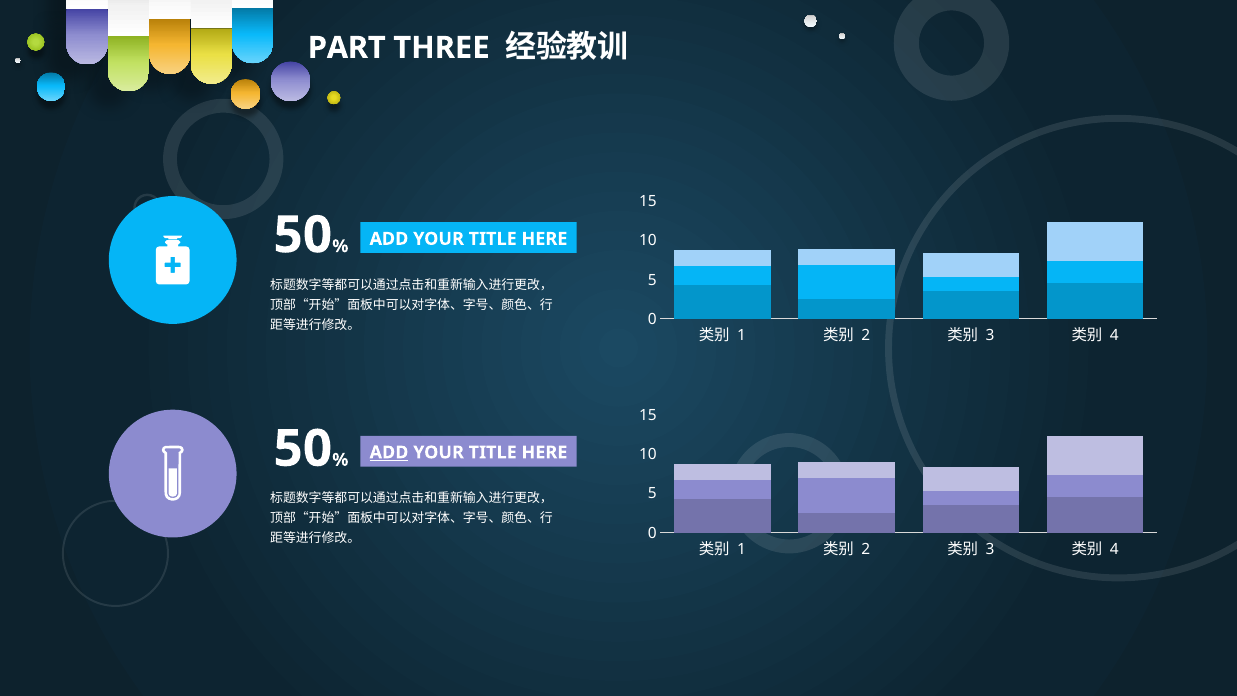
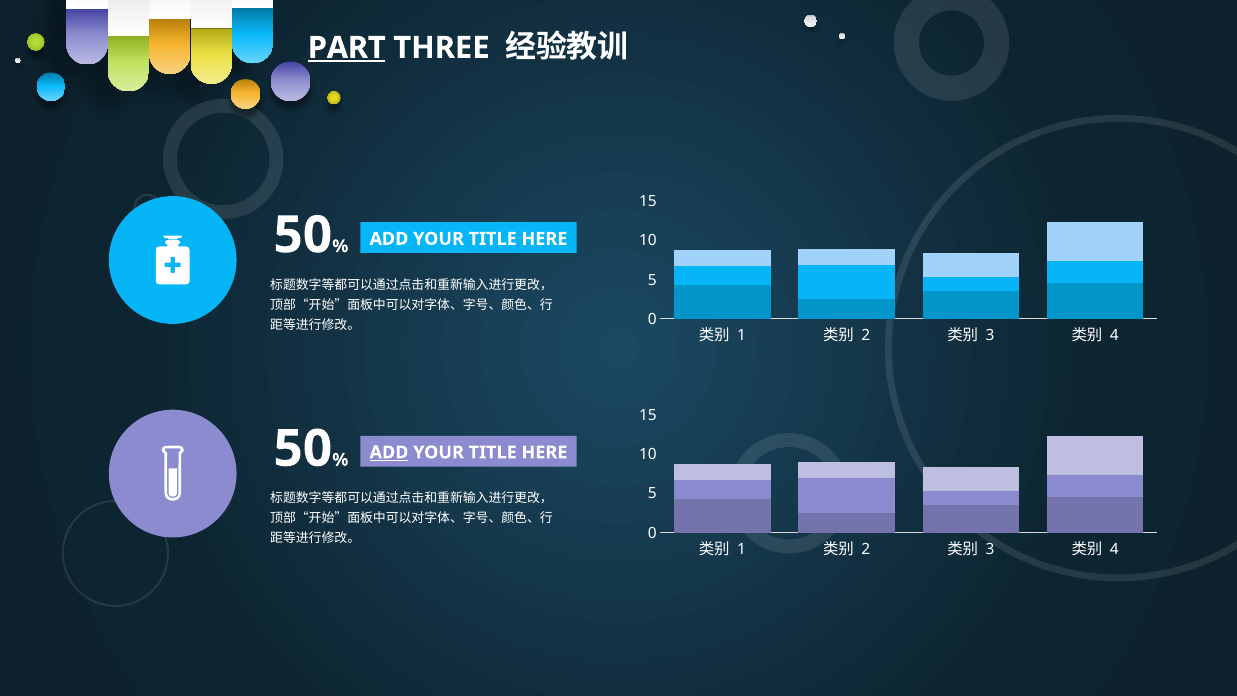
PART underline: none -> present
